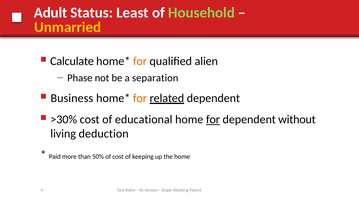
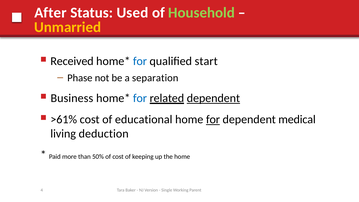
Adult: Adult -> After
Least: Least -> Used
Calculate: Calculate -> Received
for at (140, 61) colour: orange -> blue
alien: alien -> start
for at (140, 98) colour: orange -> blue
dependent at (213, 98) underline: none -> present
>30%: >30% -> >61%
without: without -> medical
